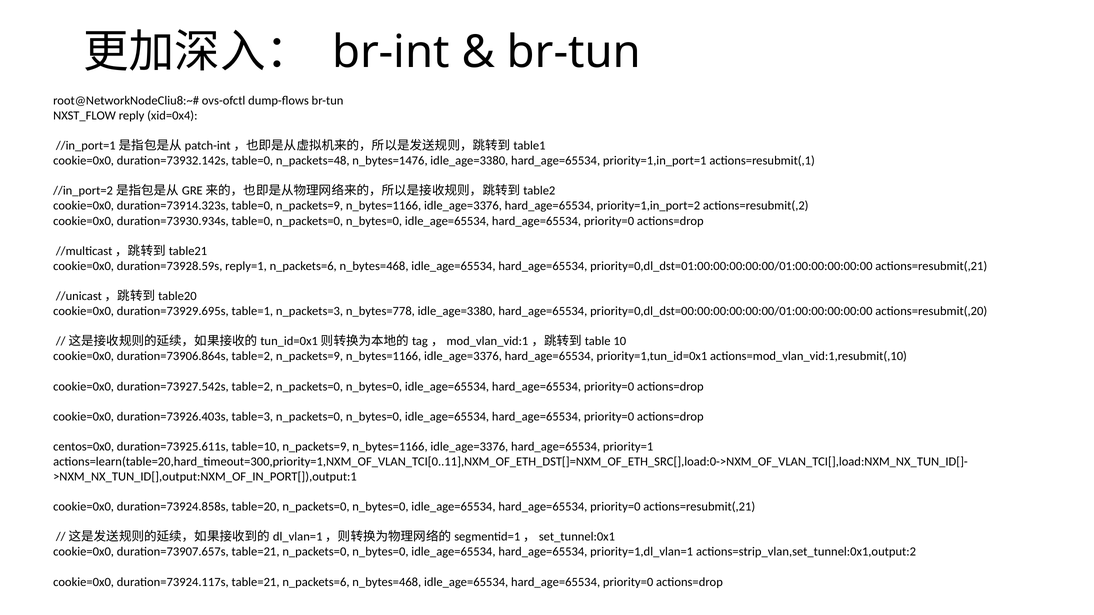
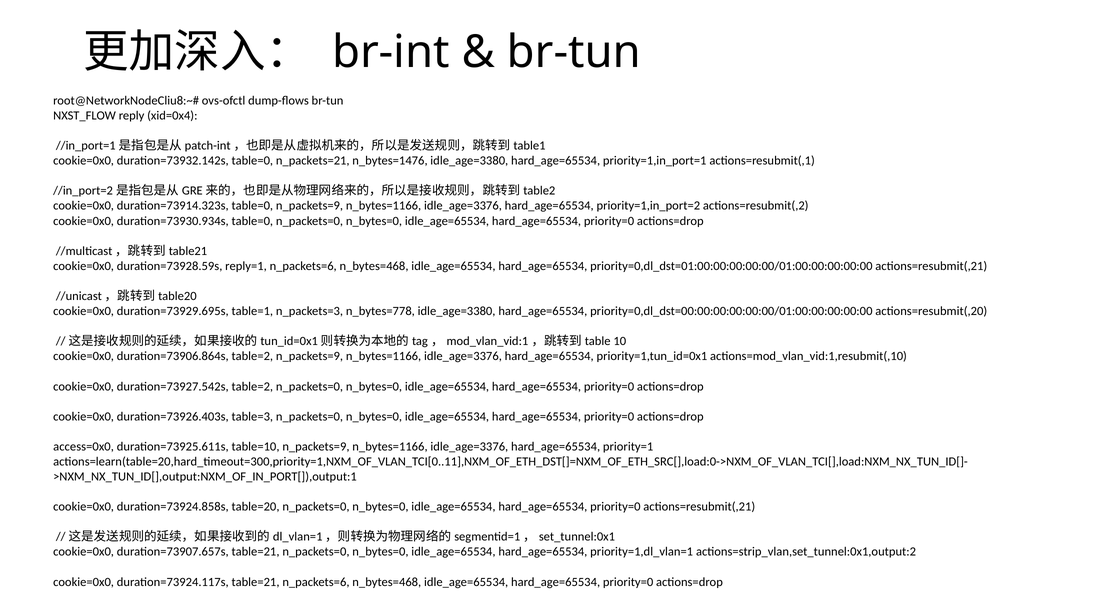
n_packets=48: n_packets=48 -> n_packets=21
centos=0x0: centos=0x0 -> access=0x0
